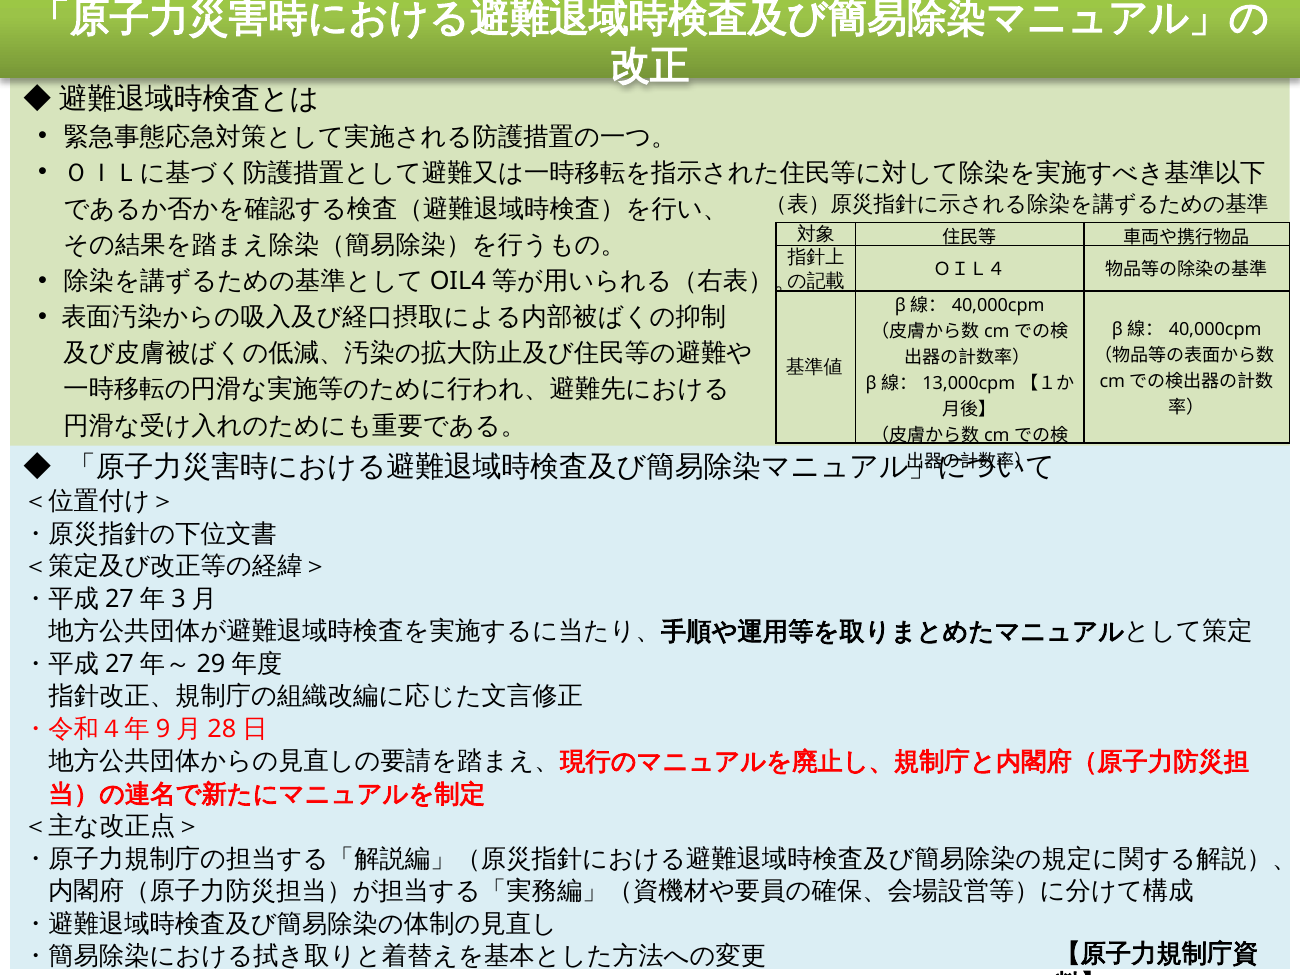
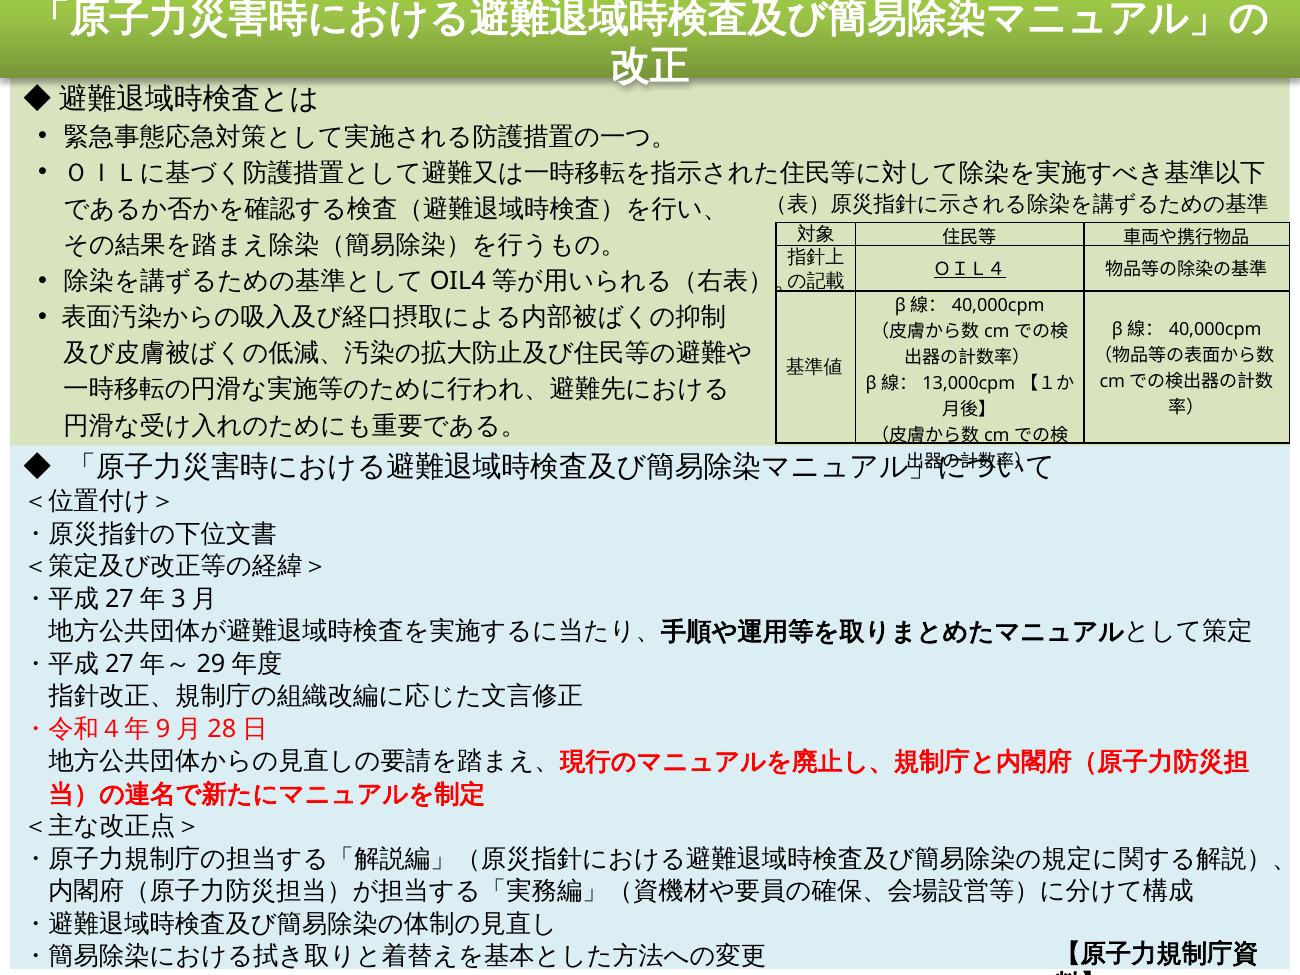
ＯＩＬ４ underline: none -> present
